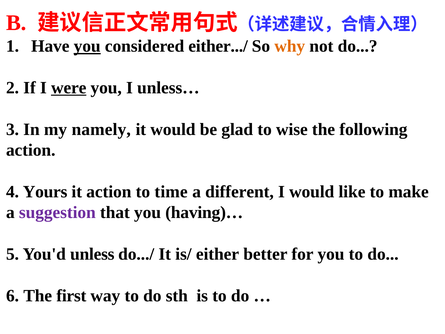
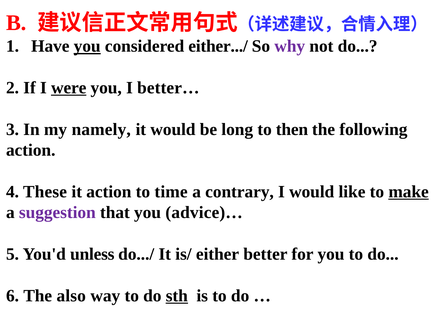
why colour: orange -> purple
unless…: unless… -> better…
glad: glad -> long
wise: wise -> then
Yours: Yours -> These
different: different -> contrary
make underline: none -> present
having)…: having)… -> advice)…
first: first -> also
sth underline: none -> present
